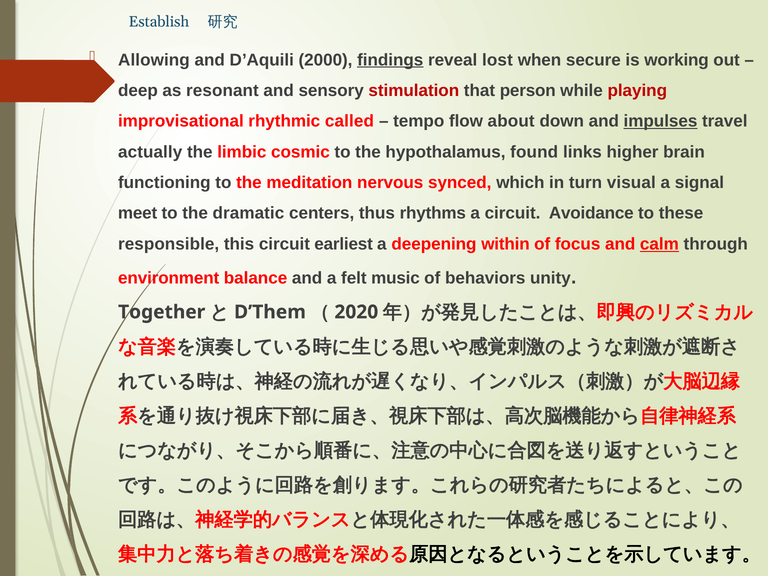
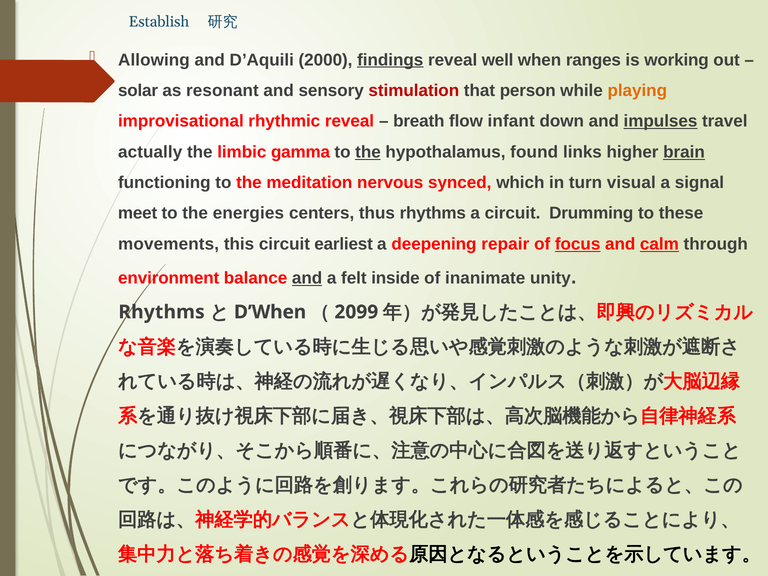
lost: lost -> well
secure: secure -> ranges
deep: deep -> solar
playing colour: red -> orange
rhythmic called: called -> reveal
tempo: tempo -> breath
about: about -> infant
cosmic: cosmic -> gamma
the at (368, 152) underline: none -> present
brain underline: none -> present
dramatic: dramatic -> energies
Avoidance: Avoidance -> Drumming
responsible: responsible -> movements
within: within -> repair
focus underline: none -> present
and at (307, 278) underline: none -> present
music: music -> inside
behaviors: behaviors -> inanimate
Together at (162, 312): Together -> Rhythms
D’Them: D’Them -> D’When
2020: 2020 -> 2099
